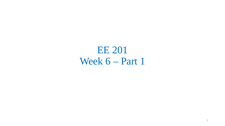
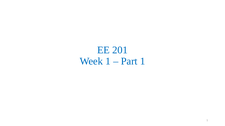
Week 6: 6 -> 1
